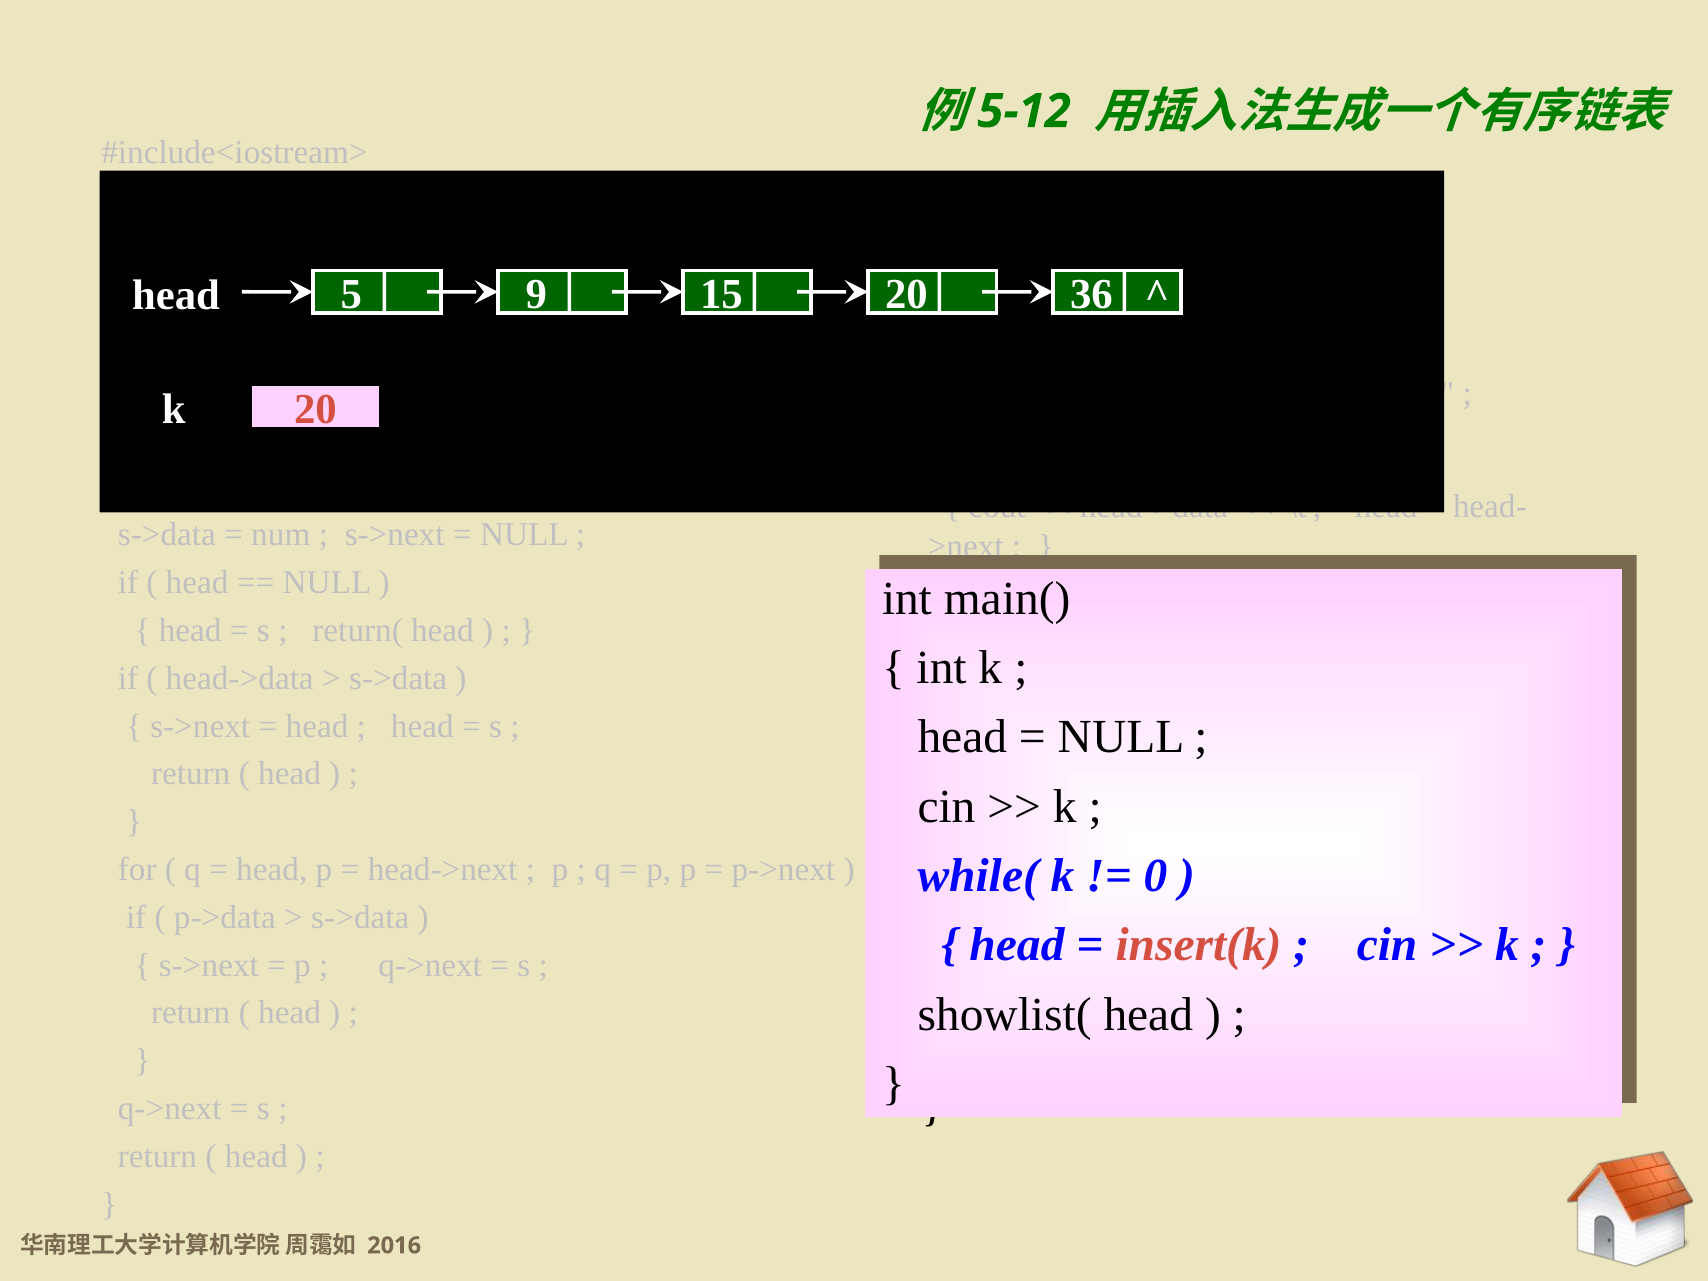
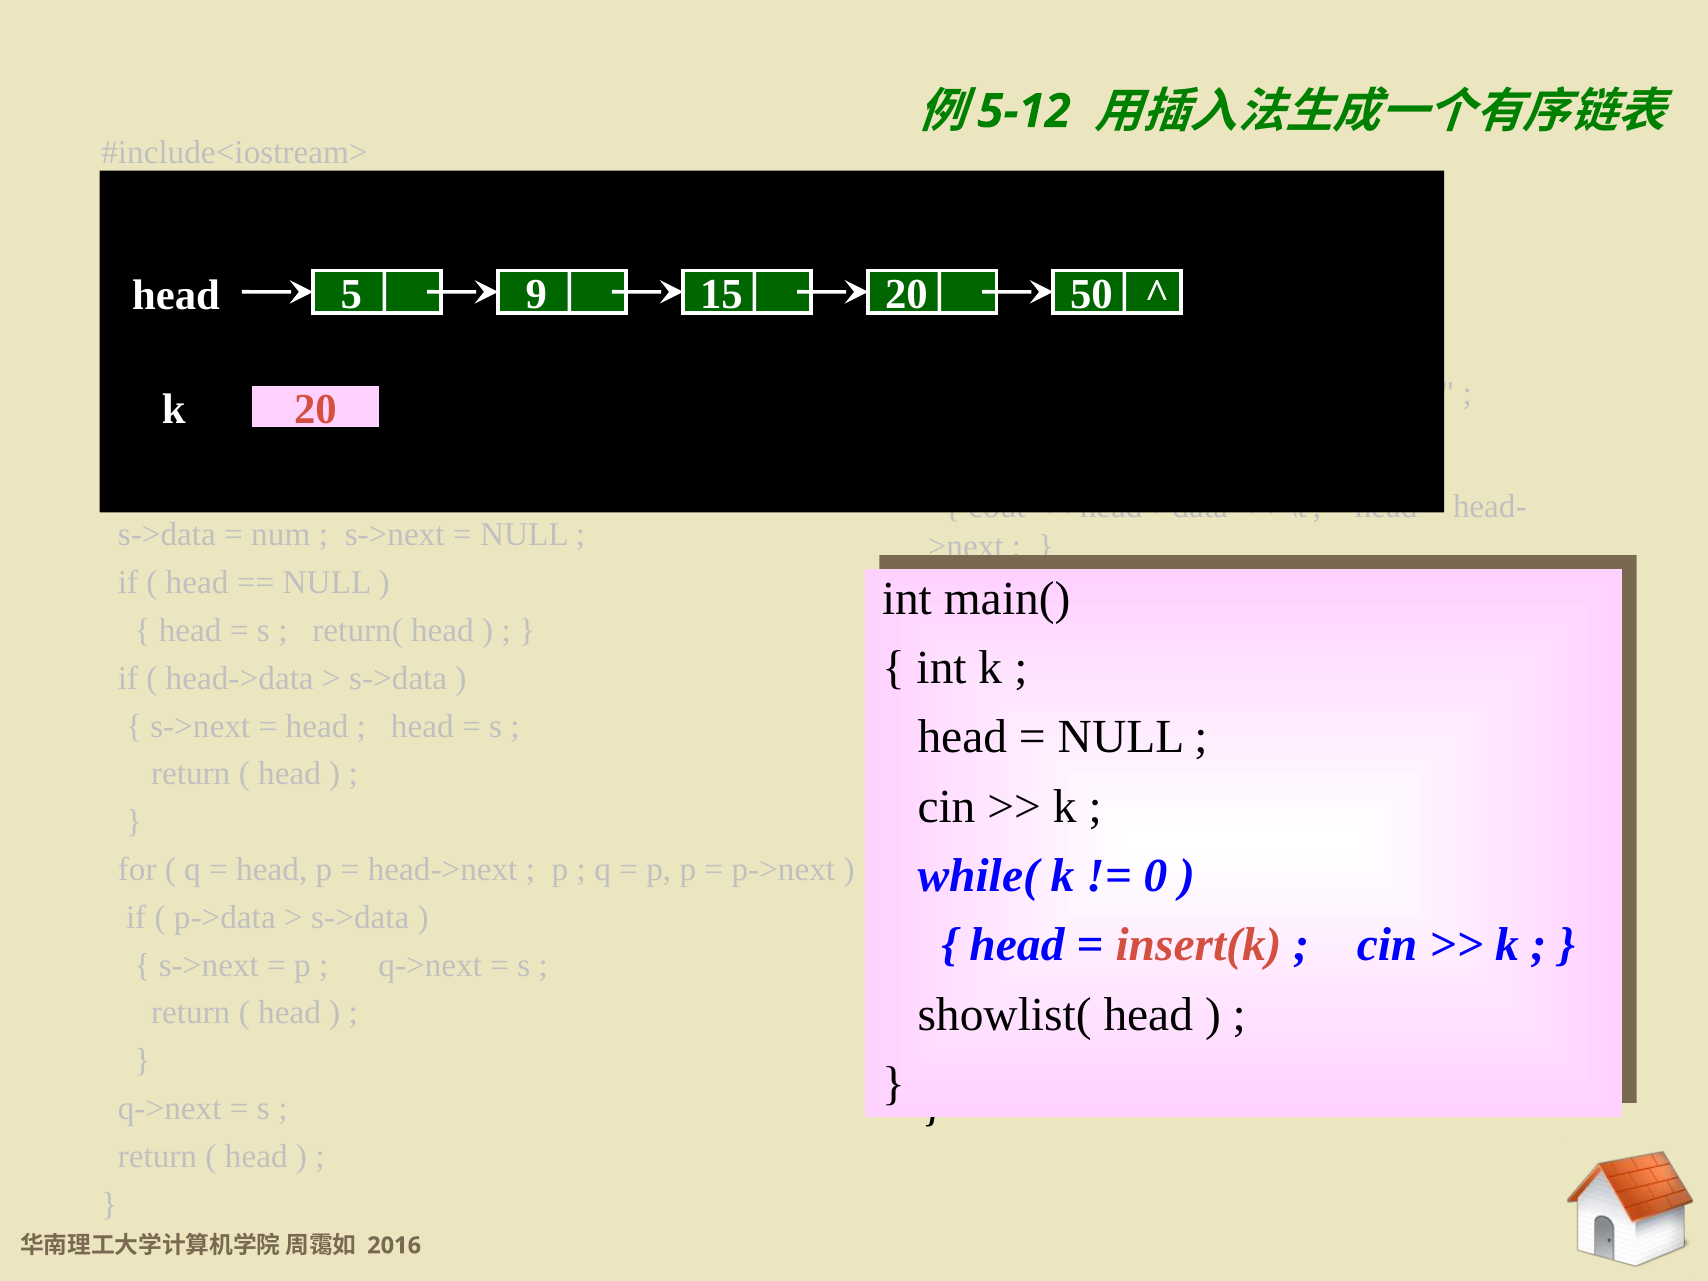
36: 36 -> 50
